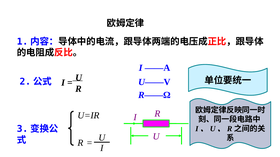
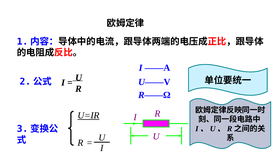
U=IR underline: none -> present
